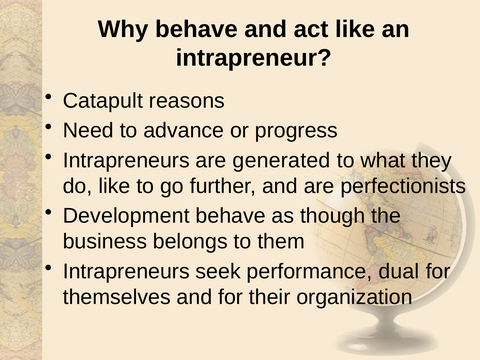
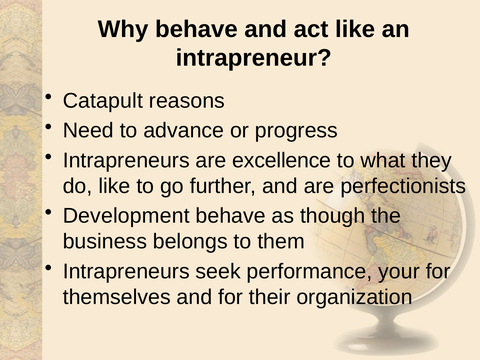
generated: generated -> excellence
dual: dual -> your
